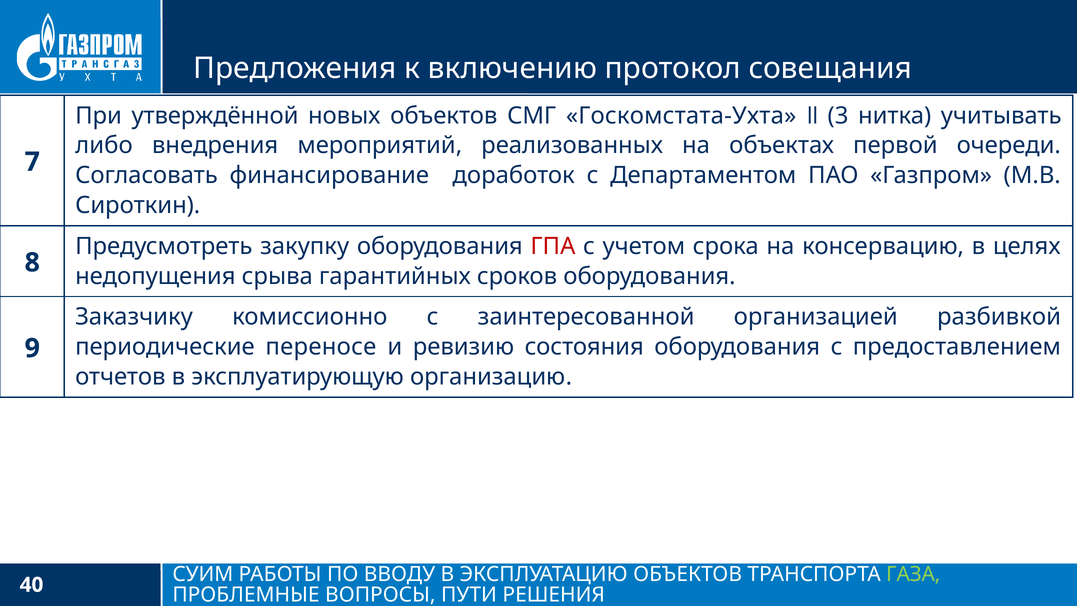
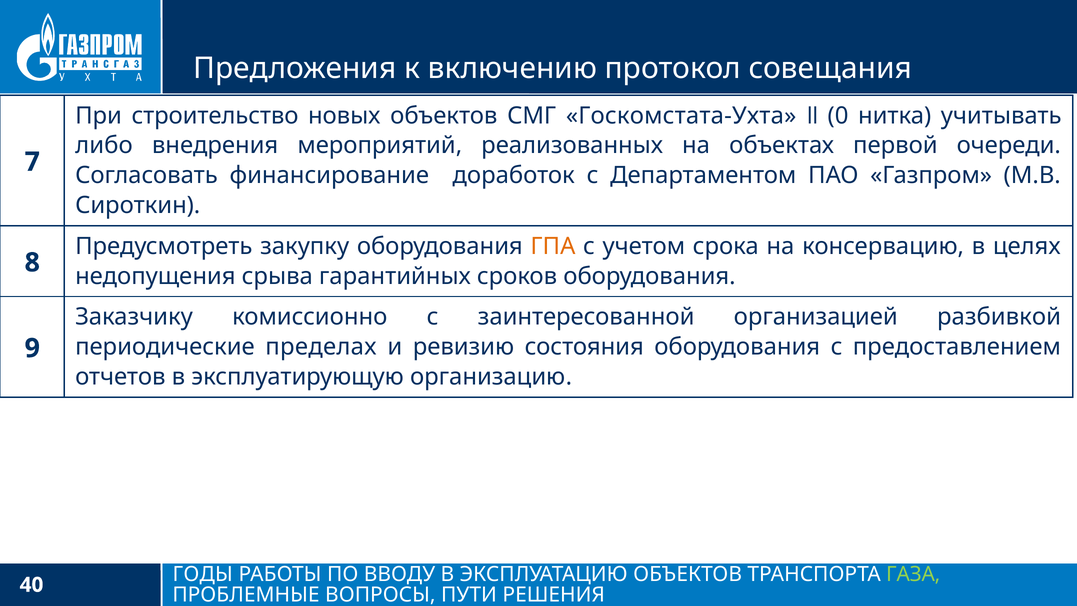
утверждённой: утверждённой -> строительство
3: 3 -> 0
ГПА colour: red -> orange
переносе: переносе -> пределах
СУИМ: СУИМ -> ГОДЫ
